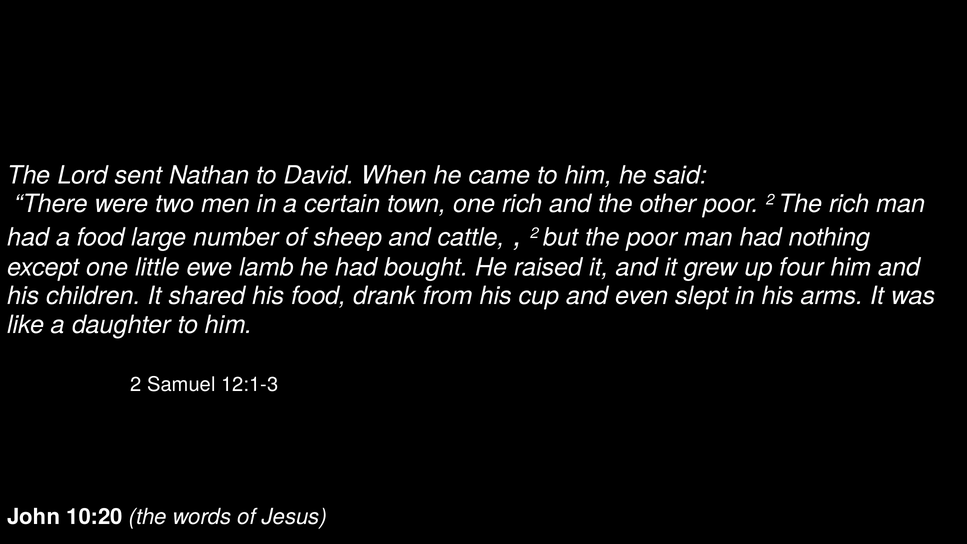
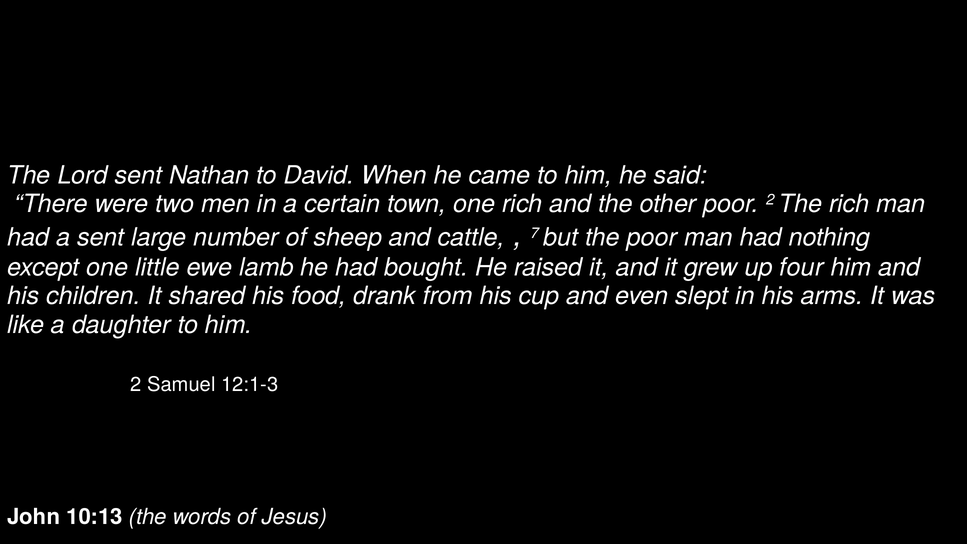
a food: food -> sent
2 at (535, 233): 2 -> 7
10:20: 10:20 -> 10:13
